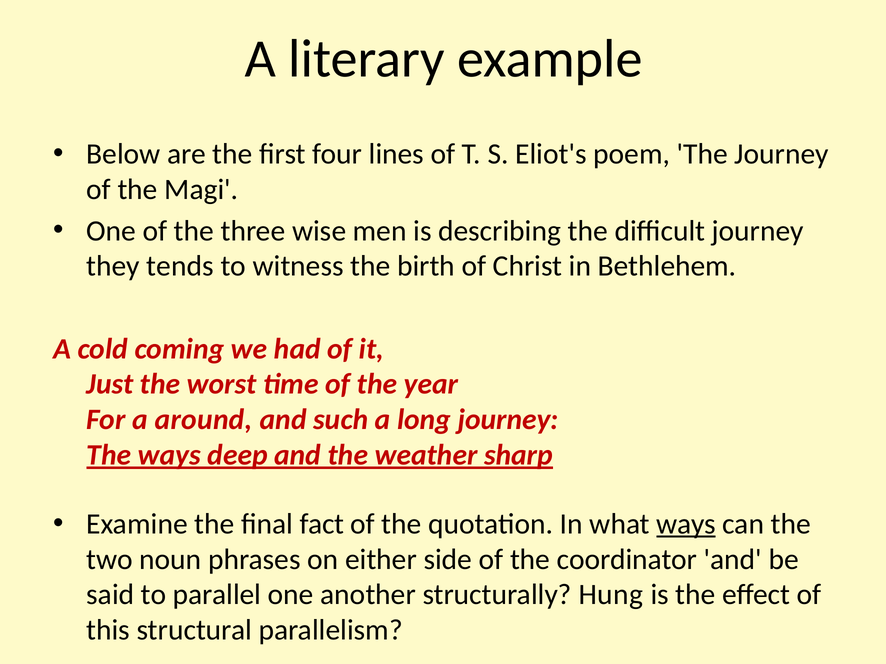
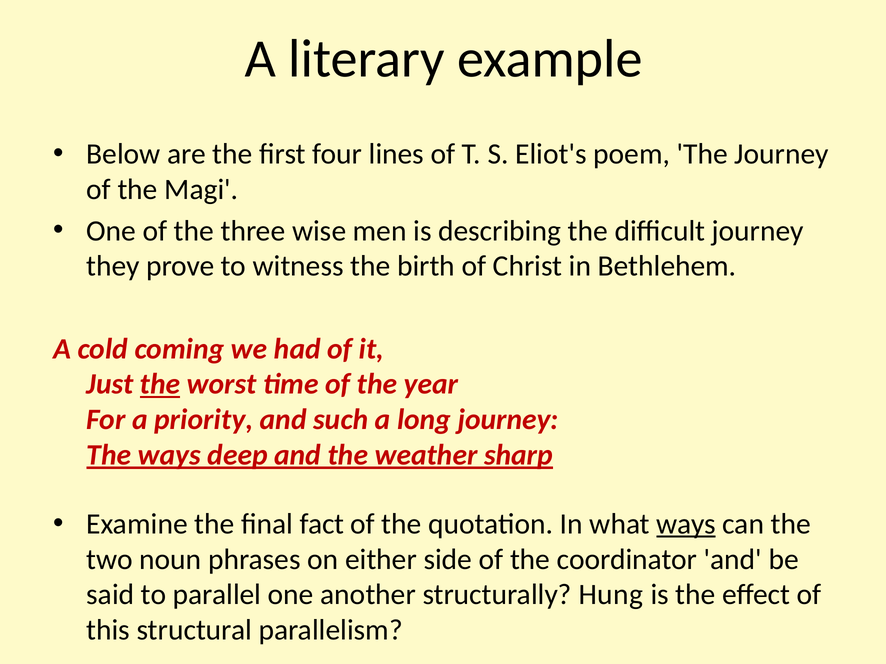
tends: tends -> prove
the at (160, 385) underline: none -> present
around: around -> priority
